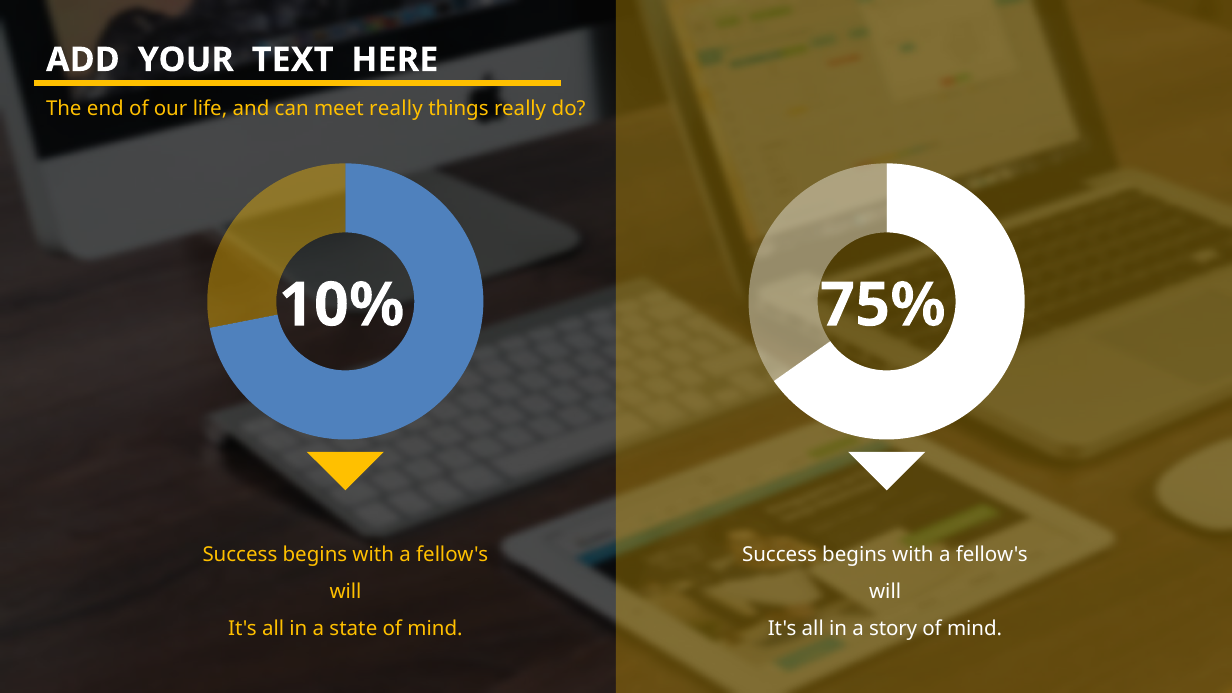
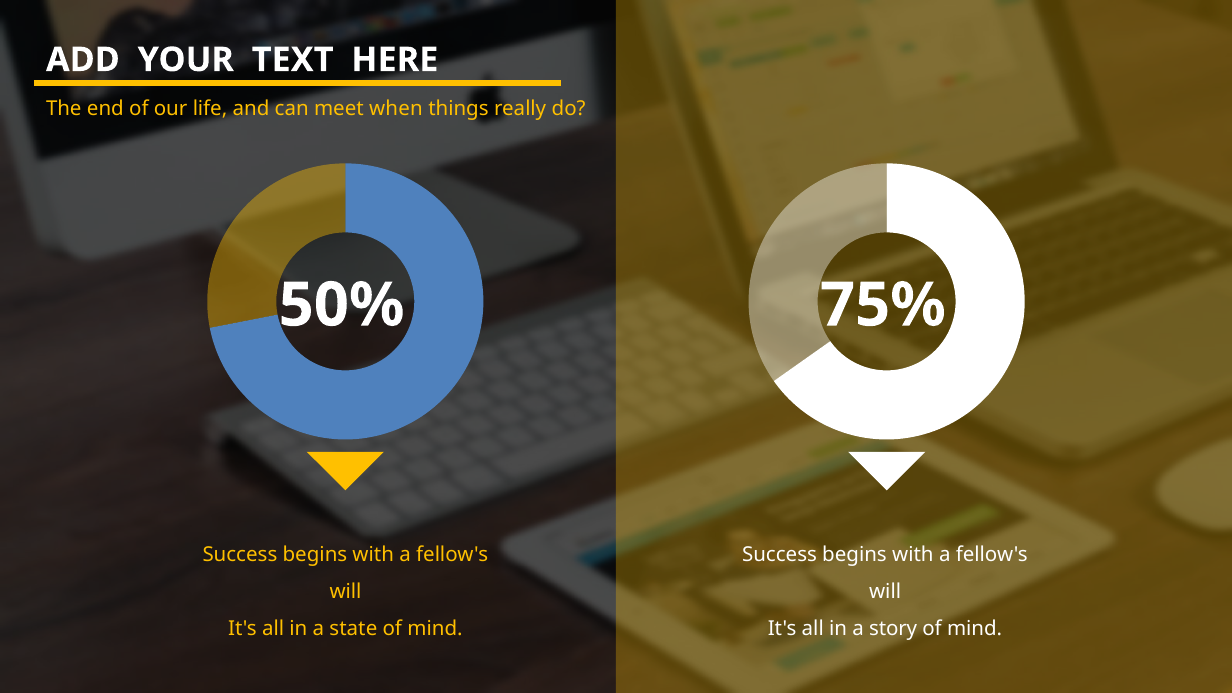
meet really: really -> when
10%: 10% -> 50%
